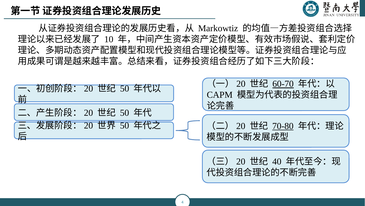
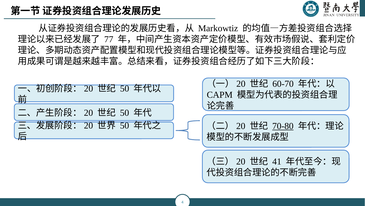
10: 10 -> 77
60-70 underline: present -> none
40: 40 -> 41
